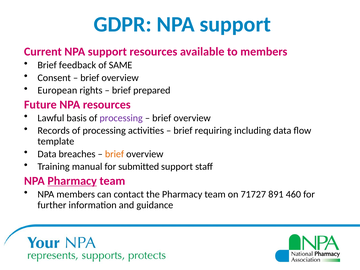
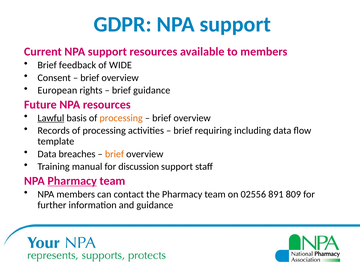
SAME: SAME -> WIDE
brief prepared: prepared -> guidance
Lawful underline: none -> present
processing at (121, 118) colour: purple -> orange
submitted: submitted -> discussion
71727: 71727 -> 02556
460: 460 -> 809
